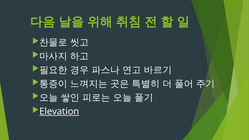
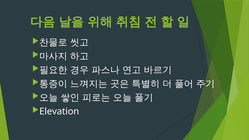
Elevation underline: present -> none
